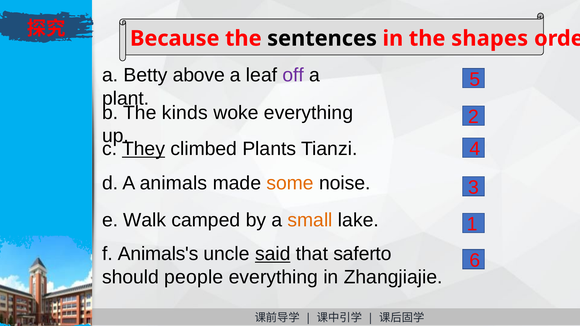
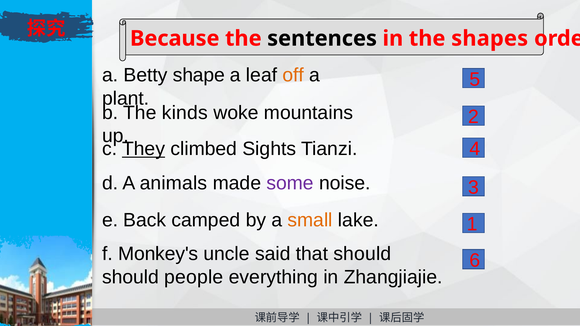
above: above -> shape
off colour: purple -> orange
woke everything: everything -> mountains
Plants: Plants -> Sights
some colour: orange -> purple
Walk: Walk -> Back
Animals's: Animals's -> Monkey's
said underline: present -> none
that saferto: saferto -> should
